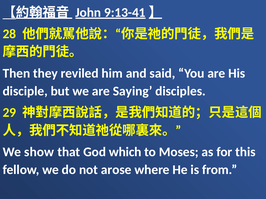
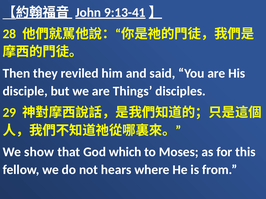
Saying: Saying -> Things
arose: arose -> hears
